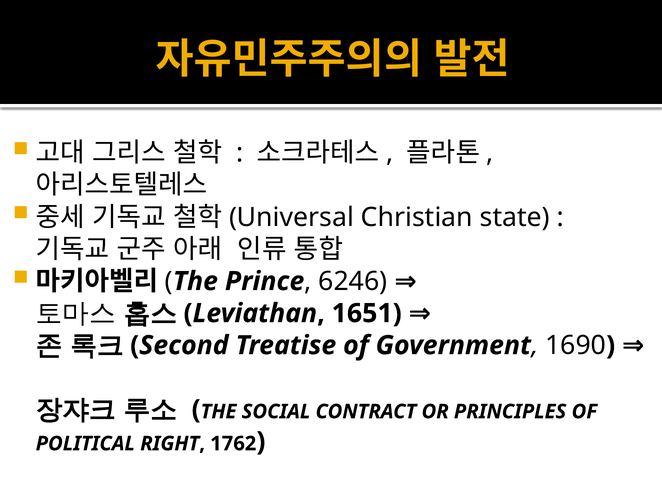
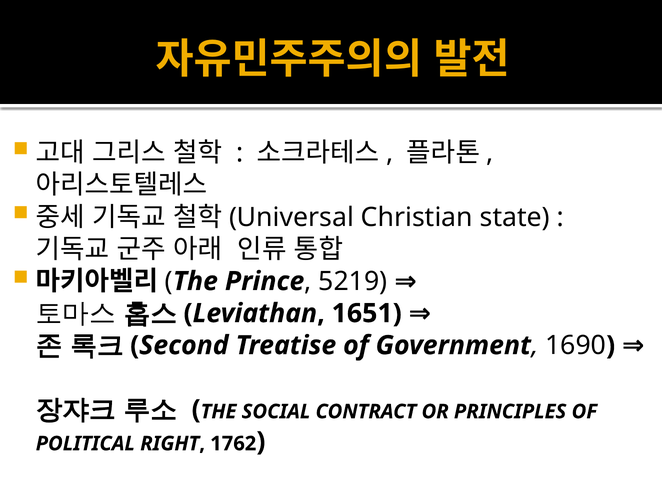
6246: 6246 -> 5219
